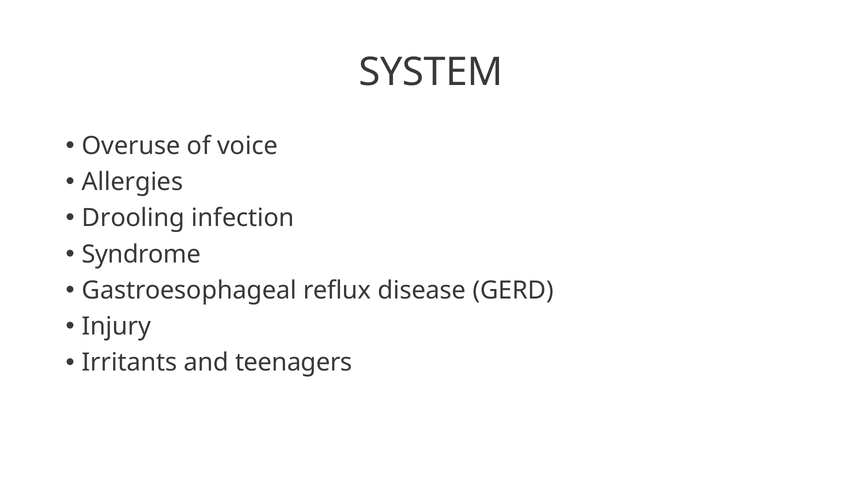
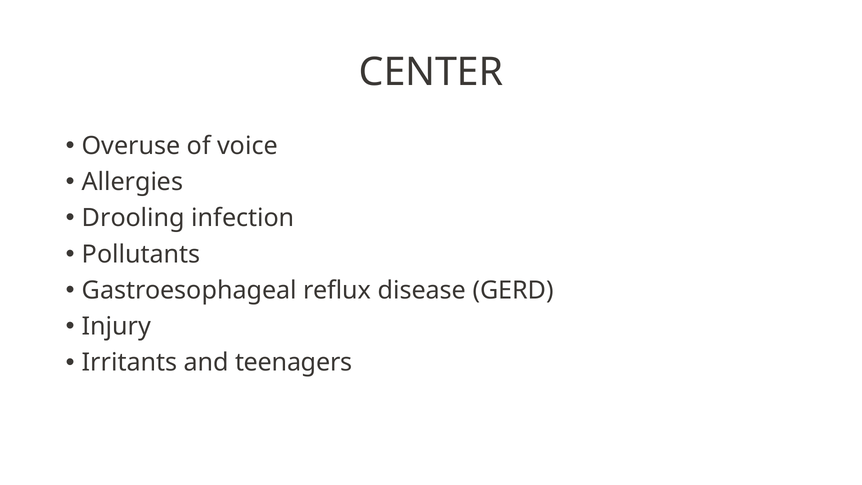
SYSTEM: SYSTEM -> CENTER
Syndrome: Syndrome -> Pollutants
